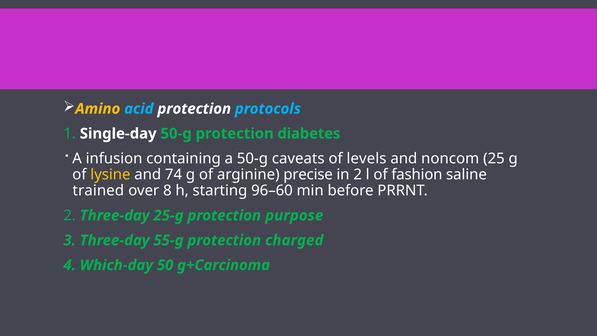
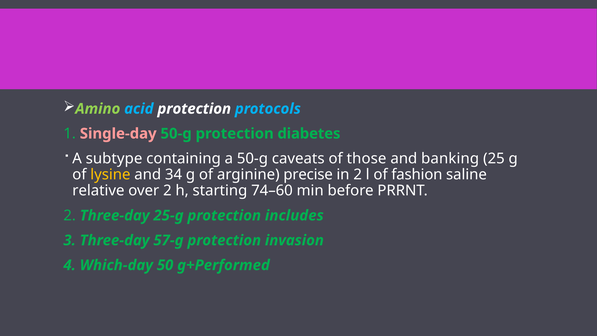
Amino colour: yellow -> light green
Single-day colour: white -> pink
infusion: infusion -> subtype
levels: levels -> those
noncom: noncom -> banking
74: 74 -> 34
trained: trained -> relative
over 8: 8 -> 2
96–60: 96–60 -> 74–60
purpose: purpose -> includes
55-g: 55-g -> 57-g
charged: charged -> invasion
g+Carcinoma: g+Carcinoma -> g+Performed
